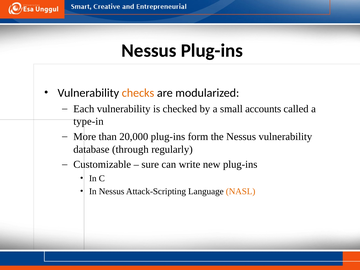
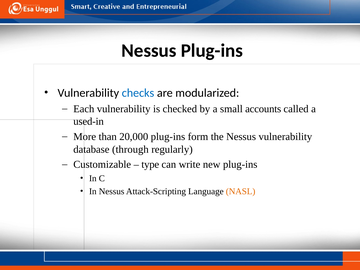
checks colour: orange -> blue
type-in: type-in -> used-in
sure: sure -> type
